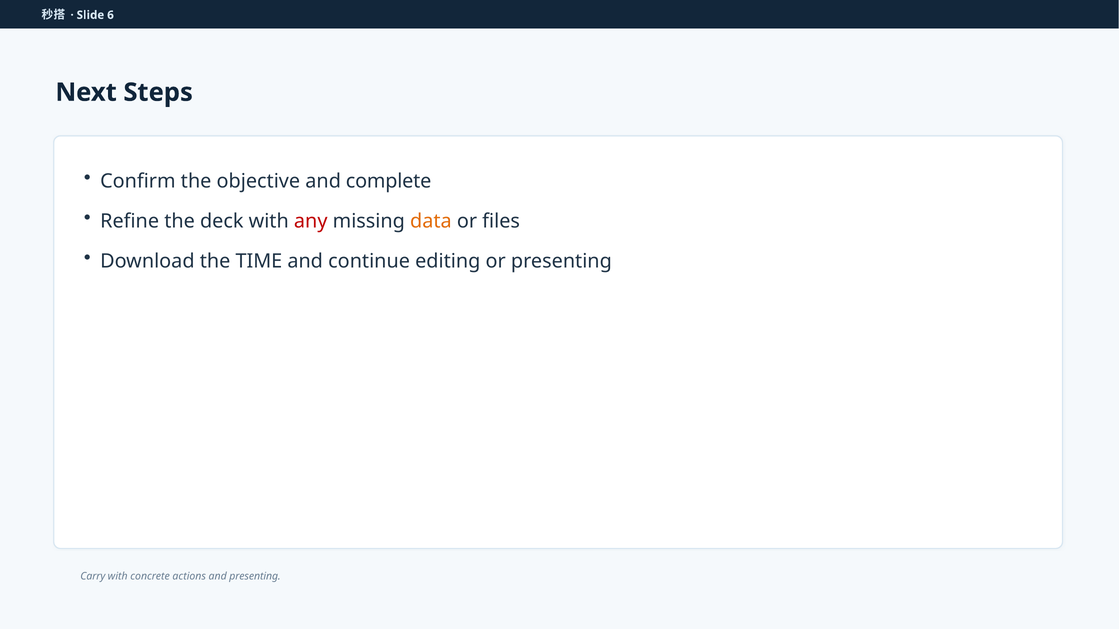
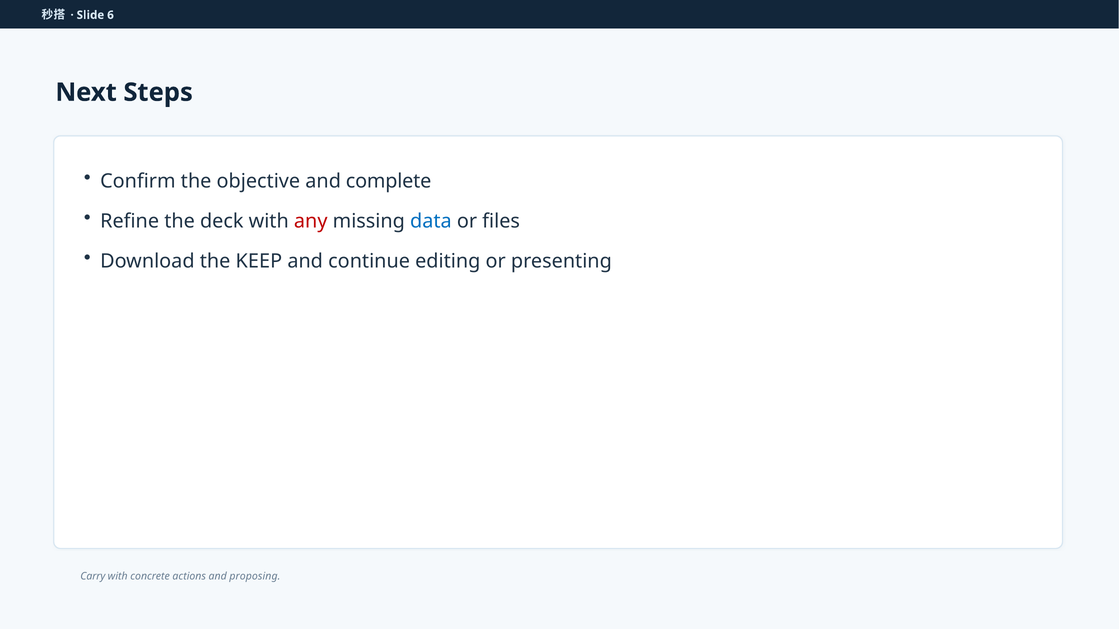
data colour: orange -> blue
TIME: TIME -> KEEP
and presenting: presenting -> proposing
